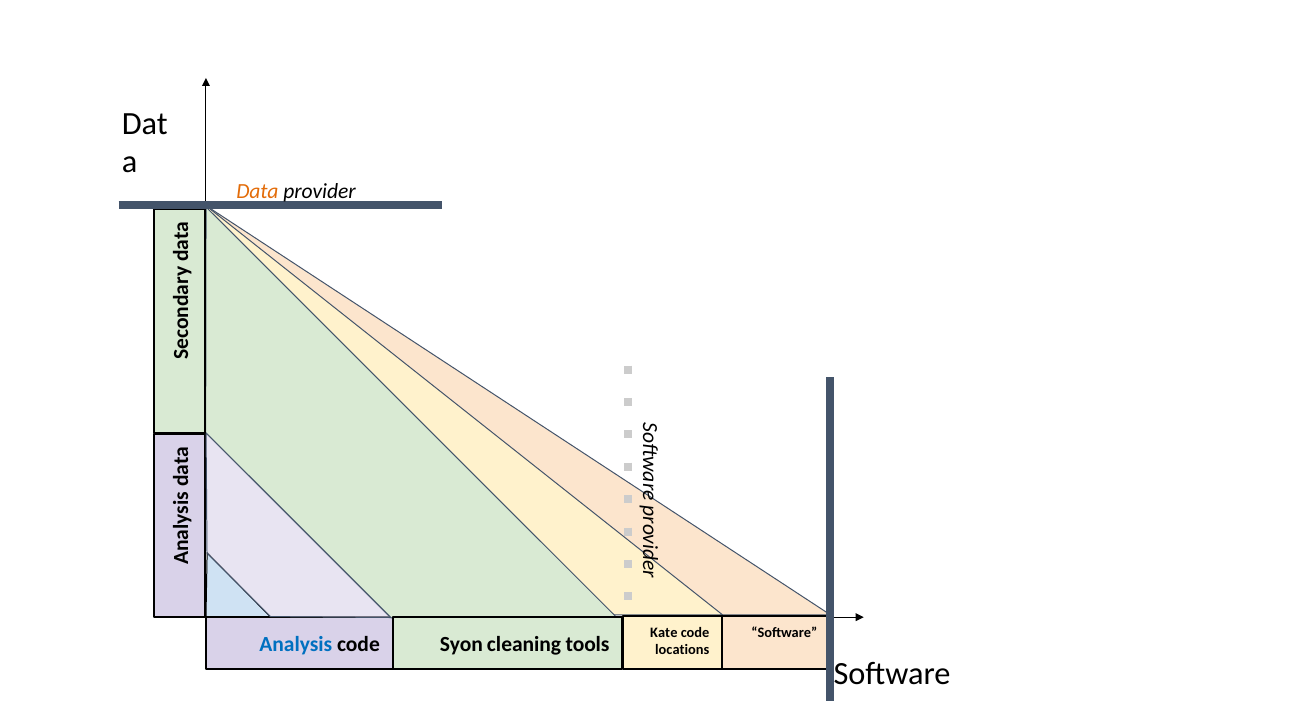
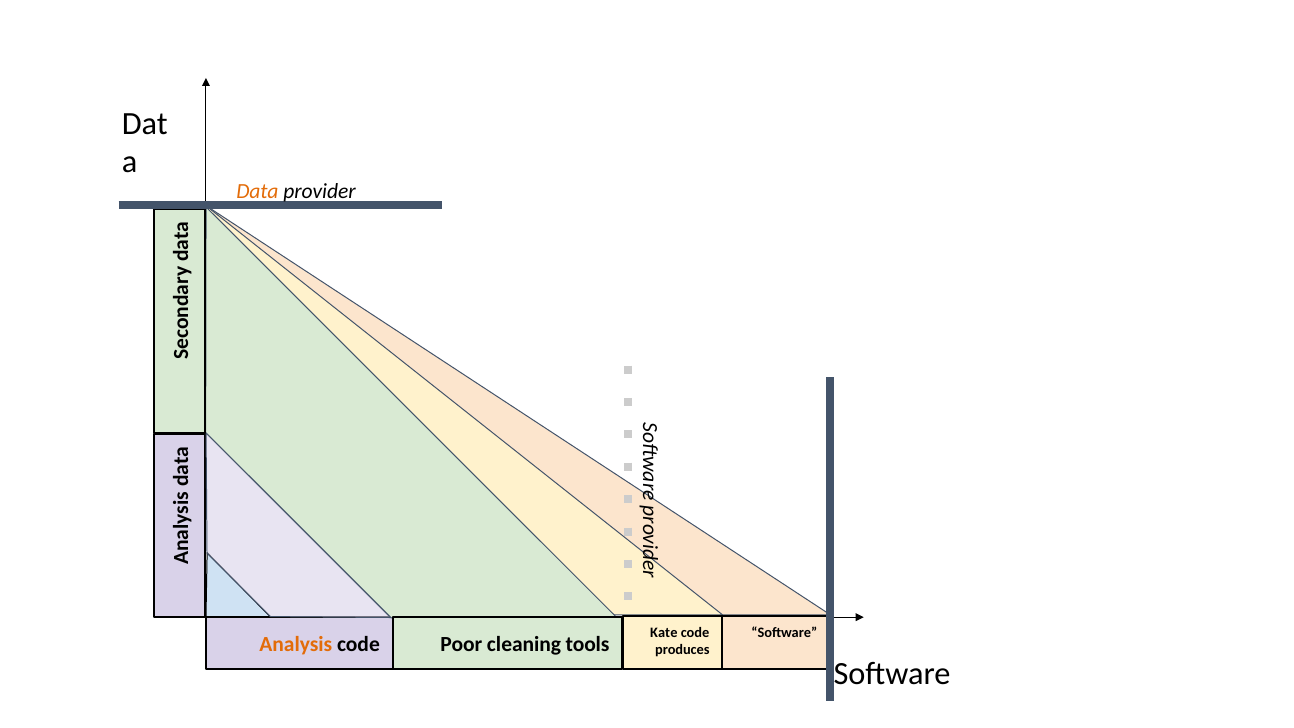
Analysis colour: blue -> orange
Syon: Syon -> Poor
locations: locations -> produces
